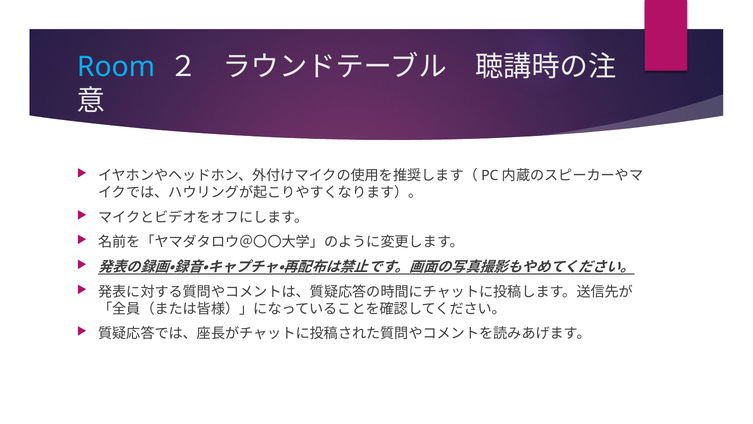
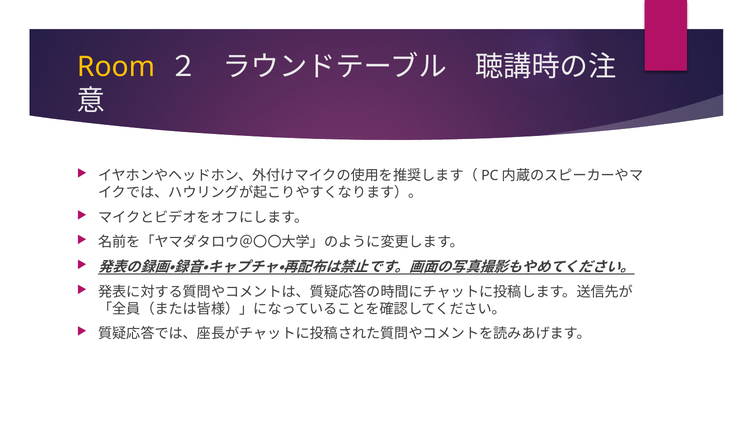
Room colour: light blue -> yellow
